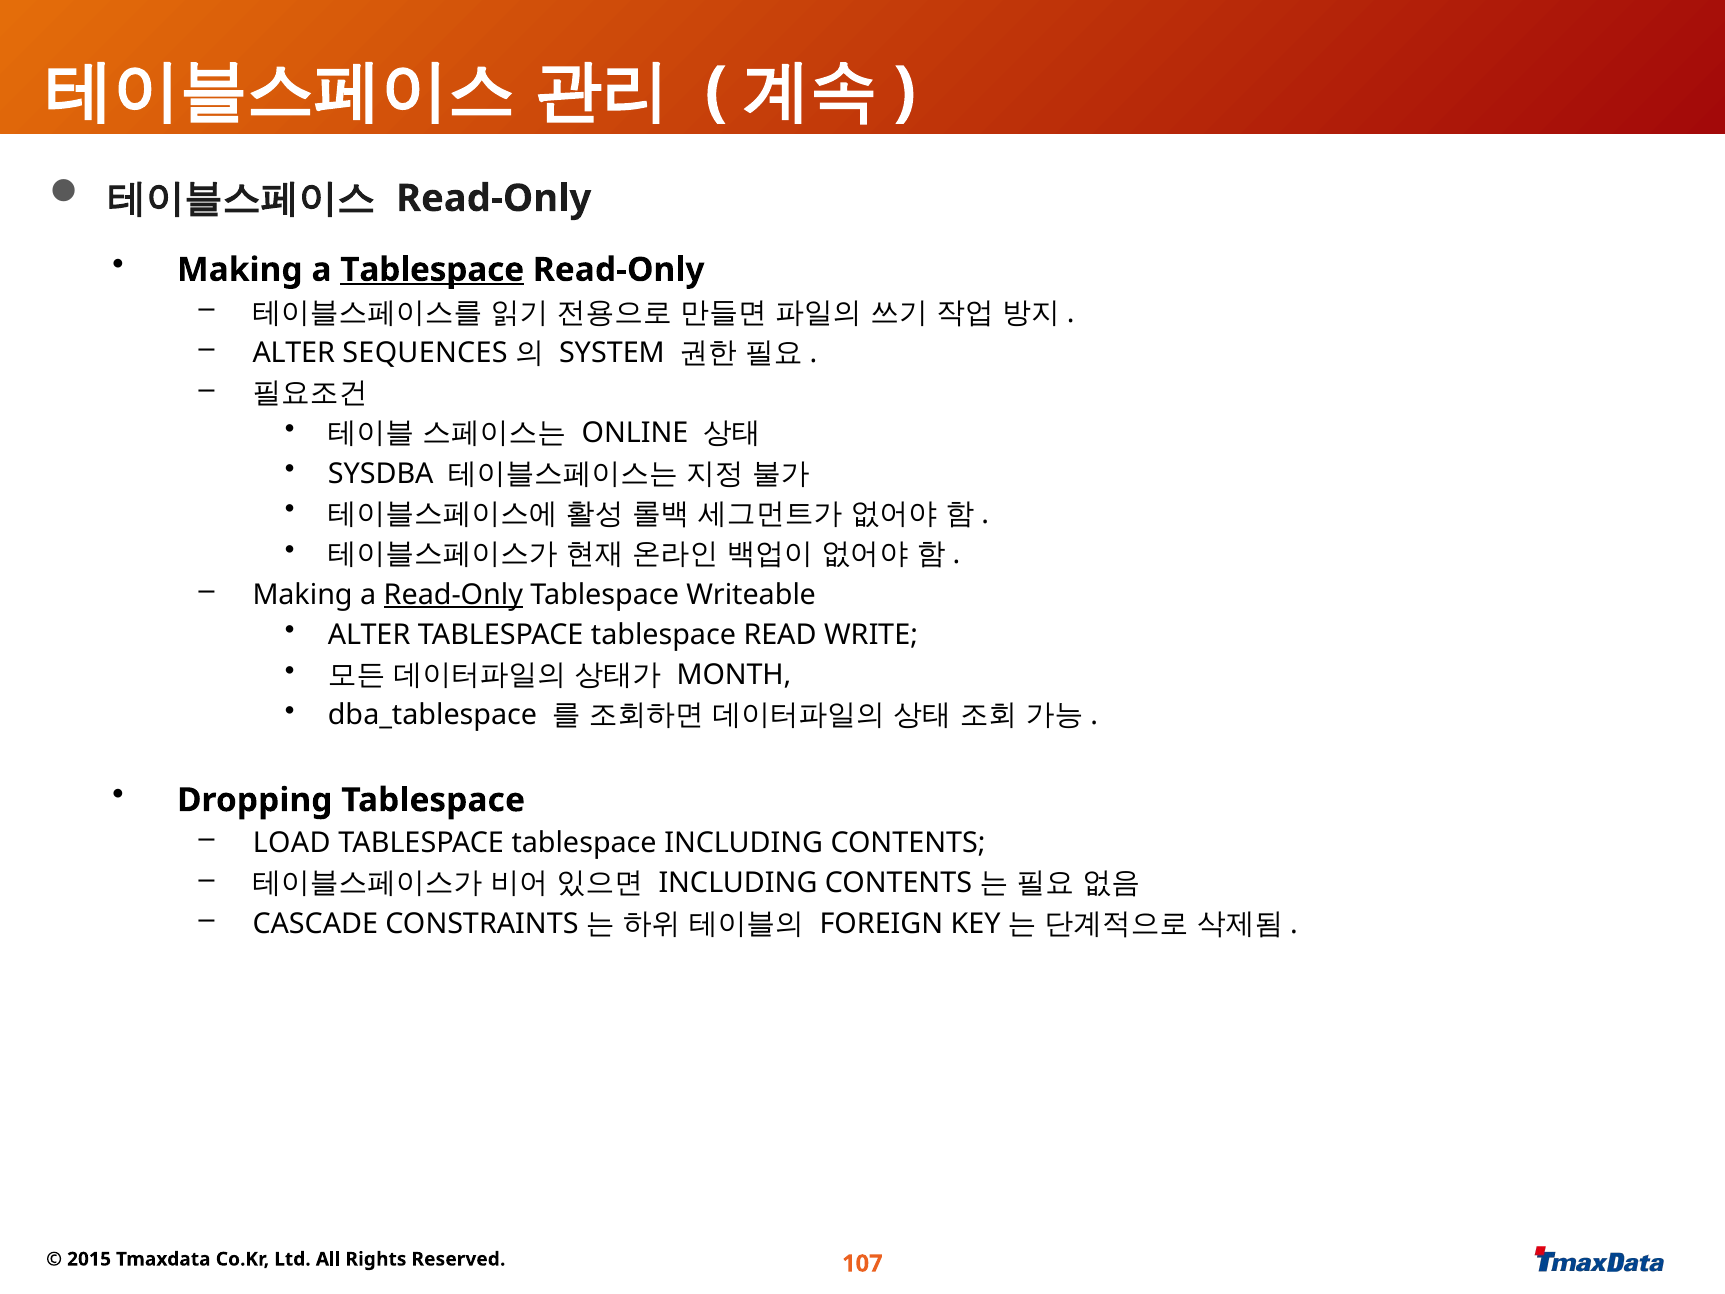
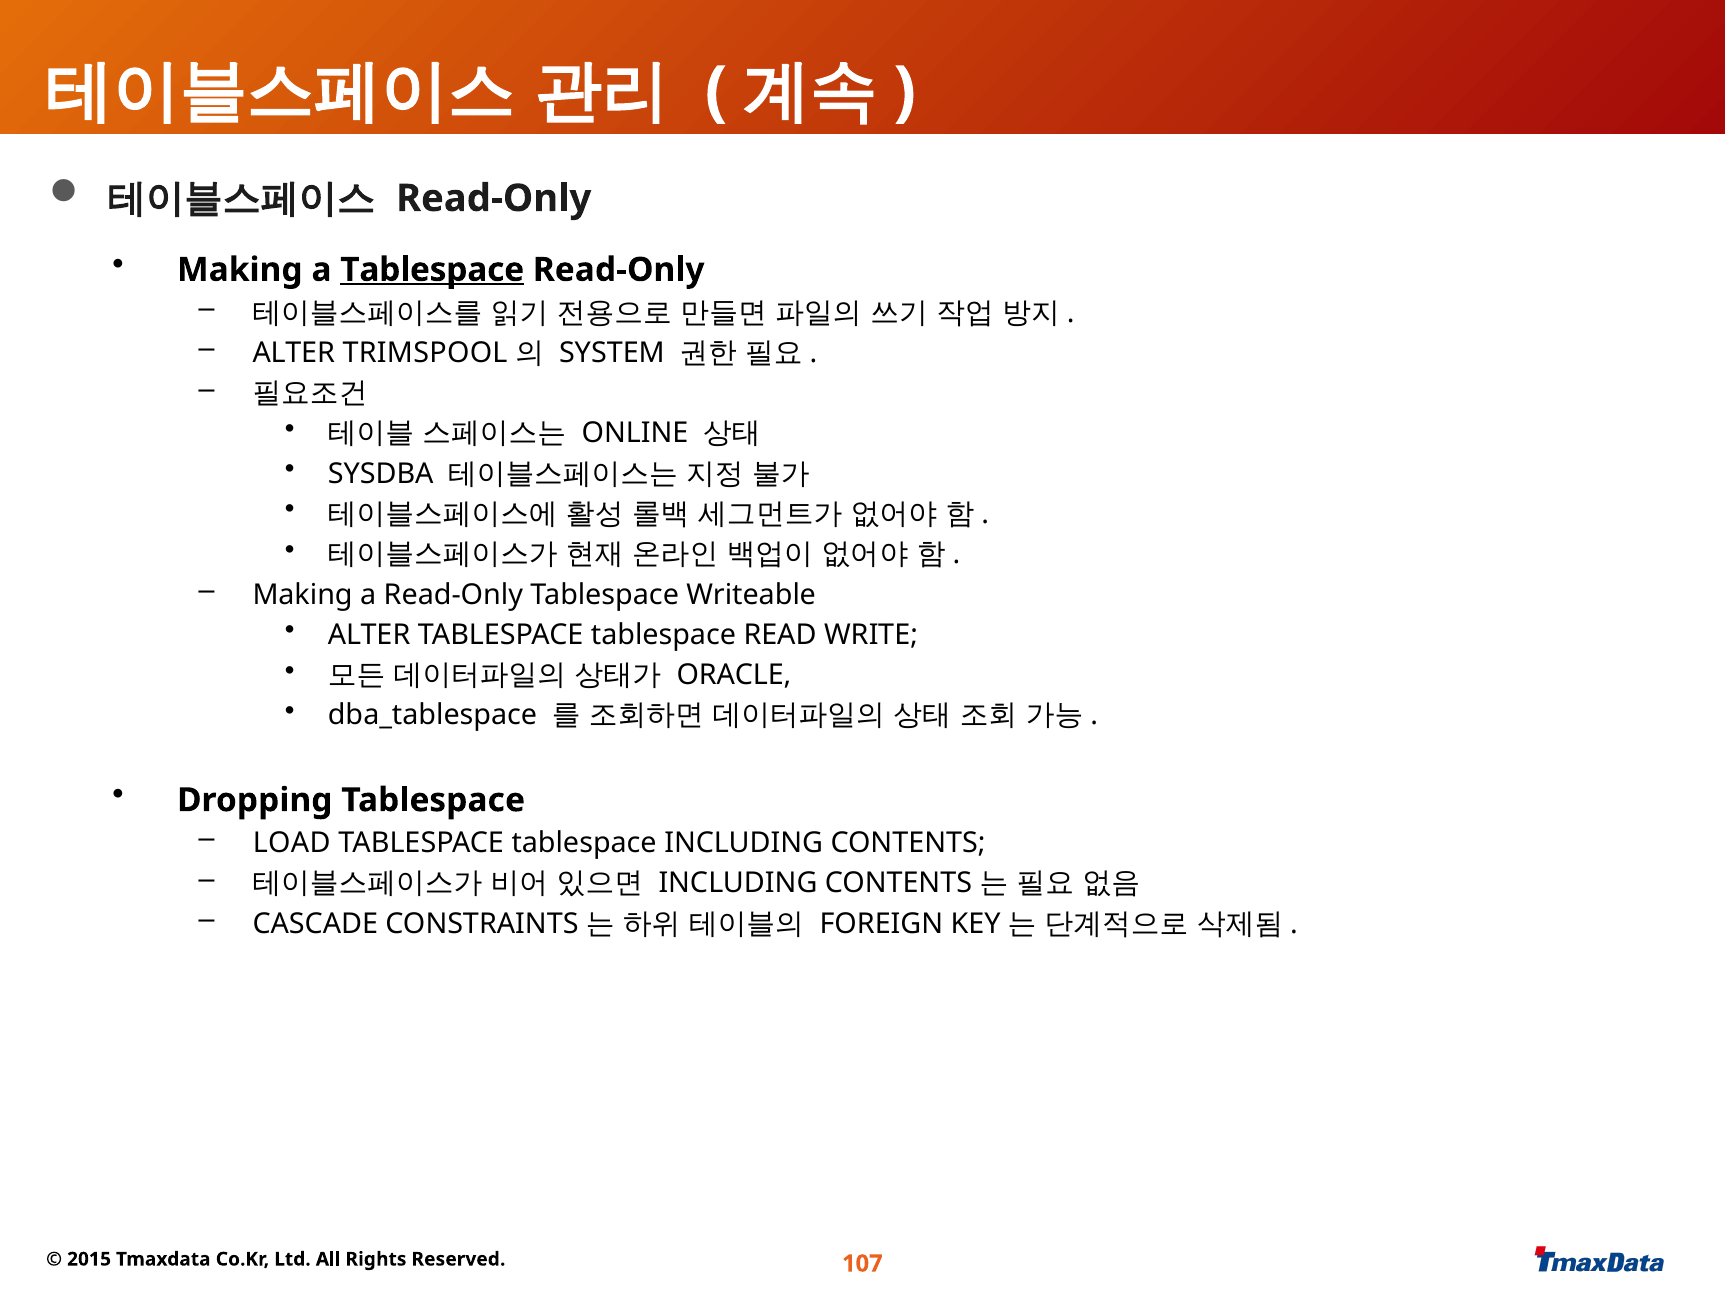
SEQUENCES: SEQUENCES -> TRIMSPOOL
Read-Only at (453, 594) underline: present -> none
MONTH: MONTH -> ORACLE
